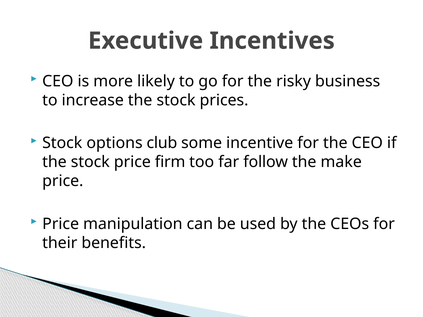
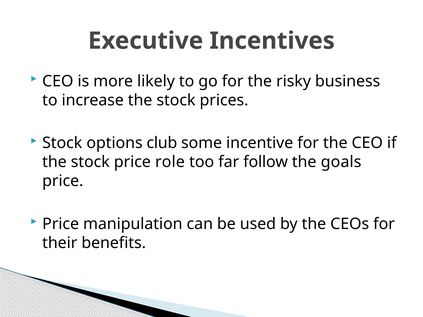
firm: firm -> role
make: make -> goals
